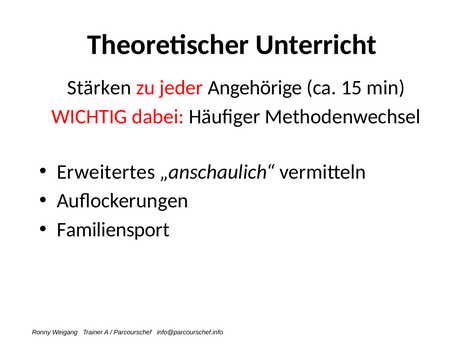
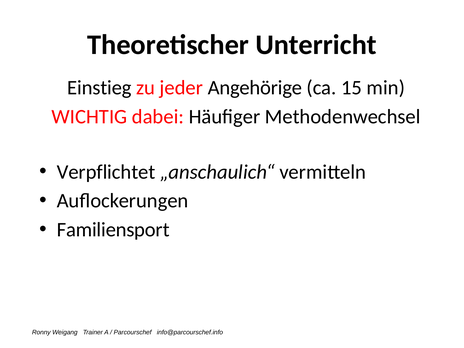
Stärken: Stärken -> Einstieg
Erweitertes: Erweitertes -> Verpflichtet
